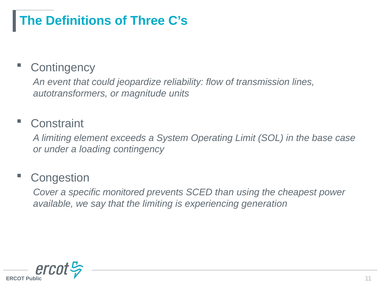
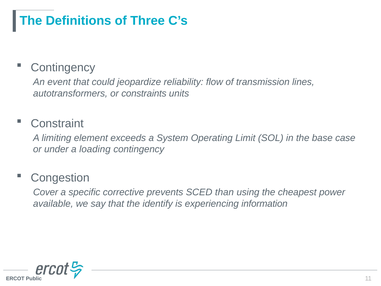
magnitude: magnitude -> constraints
monitored: monitored -> corrective
the limiting: limiting -> identify
generation: generation -> information
